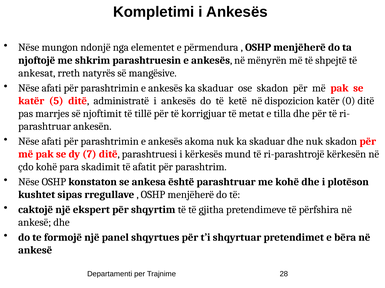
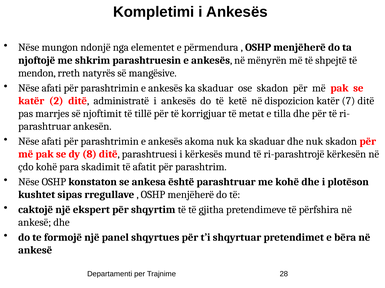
ankesat: ankesat -> mendon
5: 5 -> 2
0: 0 -> 7
7: 7 -> 8
